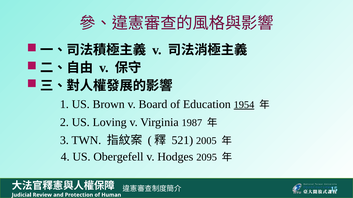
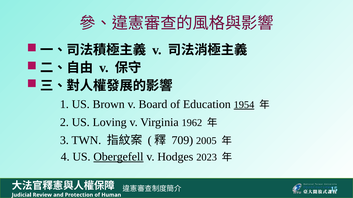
1987: 1987 -> 1962
521: 521 -> 709
Obergefell underline: none -> present
2095: 2095 -> 2023
